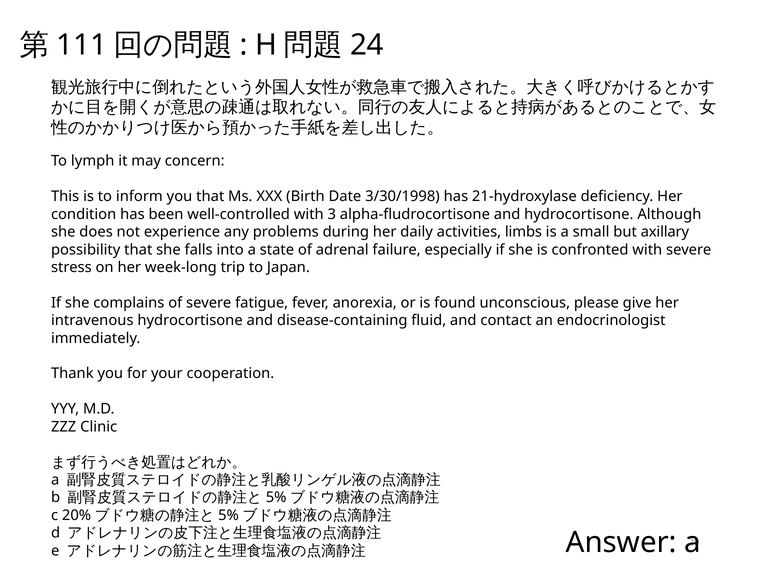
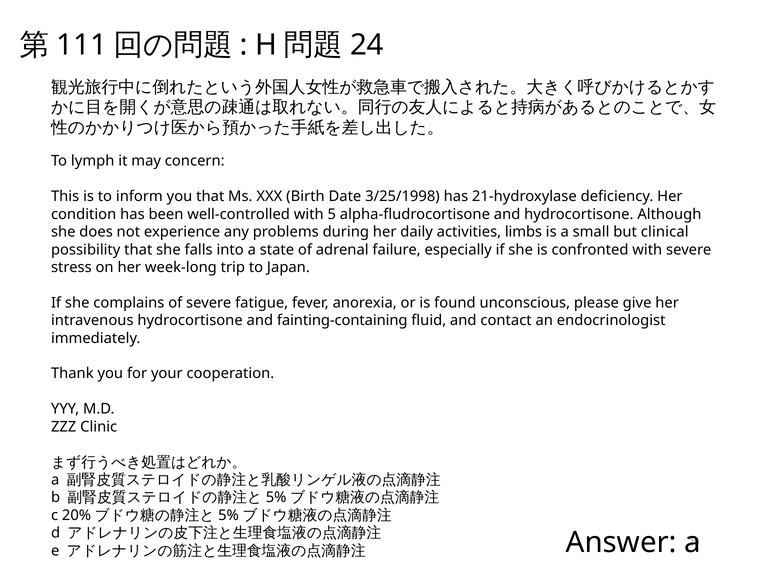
3/30/1998: 3/30/1998 -> 3/25/1998
3: 3 -> 5
axillary: axillary -> clinical
disease-containing: disease-containing -> fainting-containing
